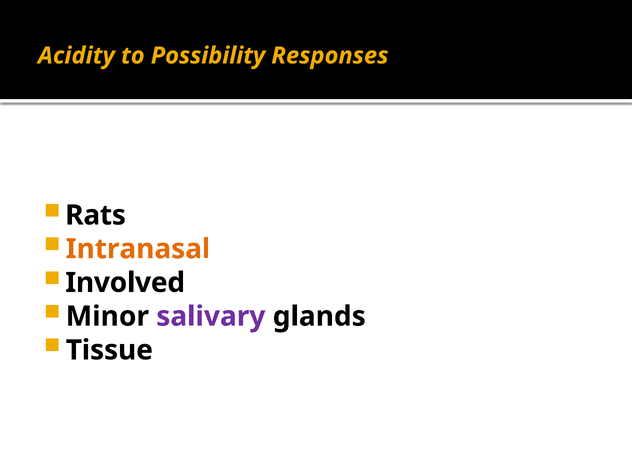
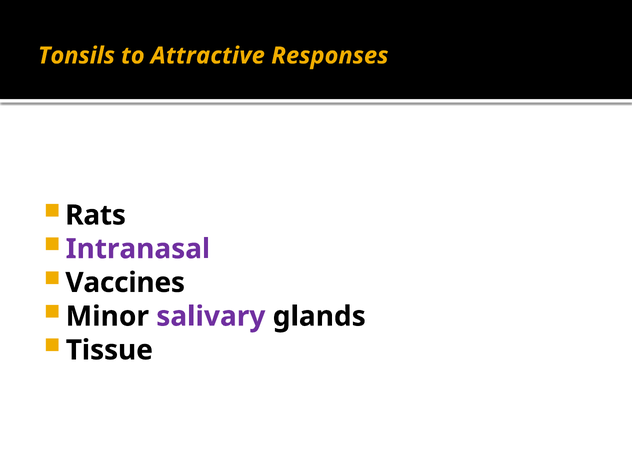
Acidity: Acidity -> Tonsils
Possibility: Possibility -> Attractive
Intranasal colour: orange -> purple
Involved: Involved -> Vaccines
